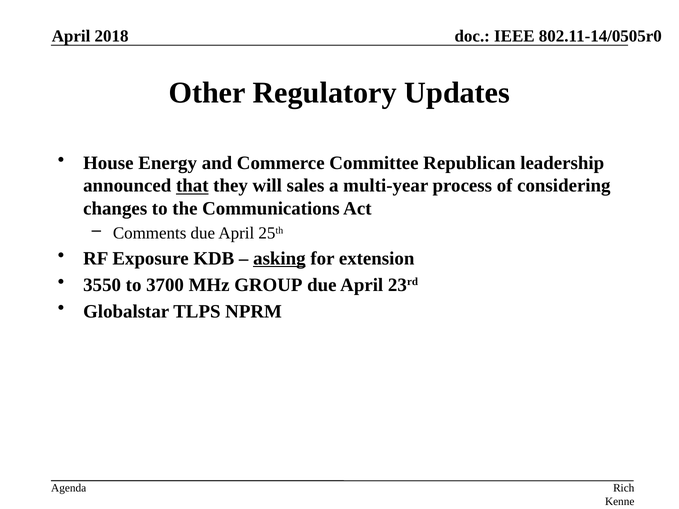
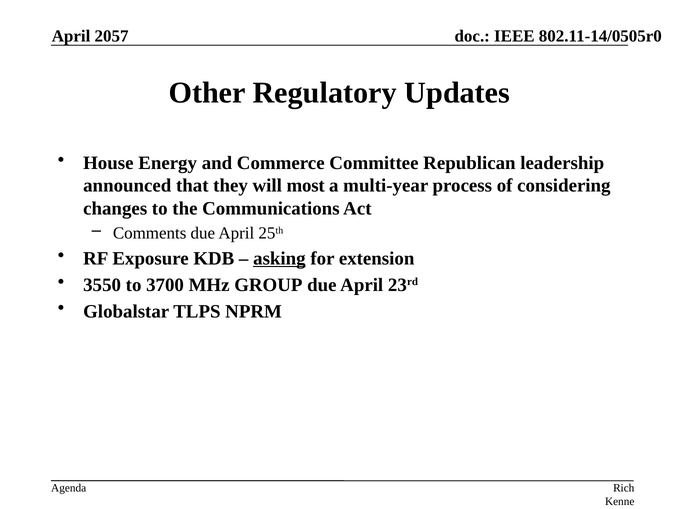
2018: 2018 -> 2057
that underline: present -> none
sales: sales -> most
